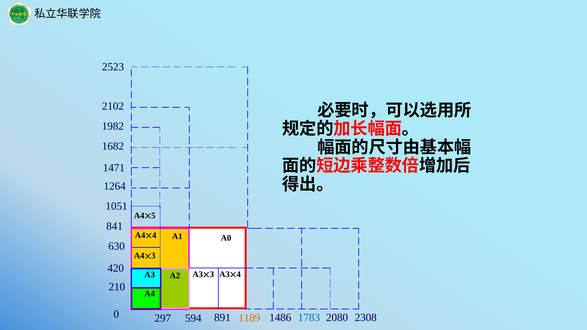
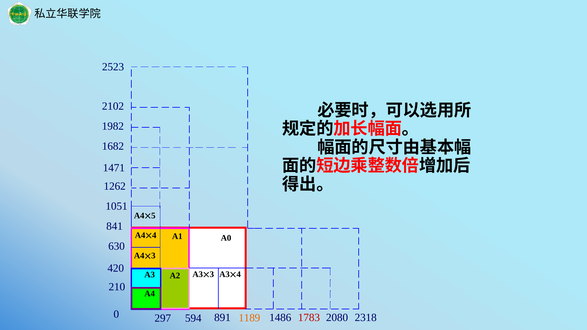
1264: 1264 -> 1262
1783 colour: blue -> red
2308: 2308 -> 2318
